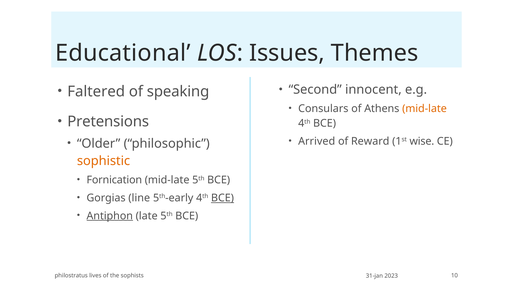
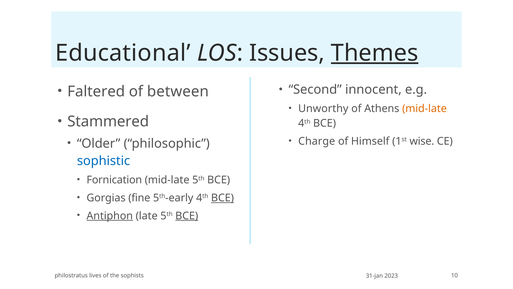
Themes underline: none -> present
speaking: speaking -> between
Consulars: Consulars -> Unworthy
Pretensions: Pretensions -> Stammered
Arrived: Arrived -> Charge
Reward: Reward -> Himself
sophistic colour: orange -> blue
line: line -> fine
BCE at (187, 216) underline: none -> present
